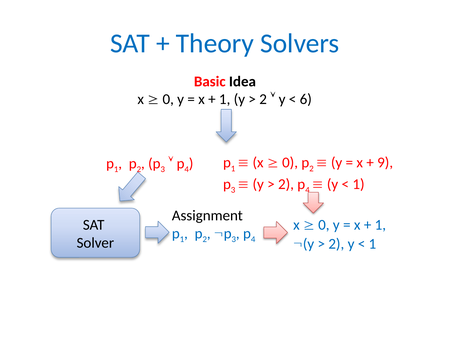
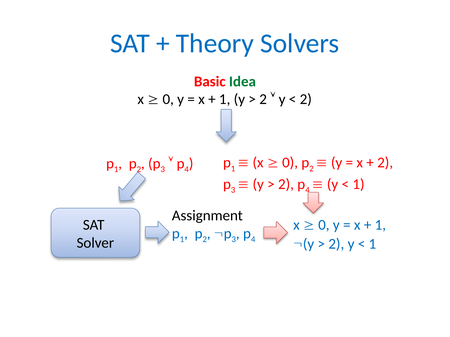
Idea colour: black -> green
6 at (306, 99): 6 -> 2
9 at (385, 163): 9 -> 2
